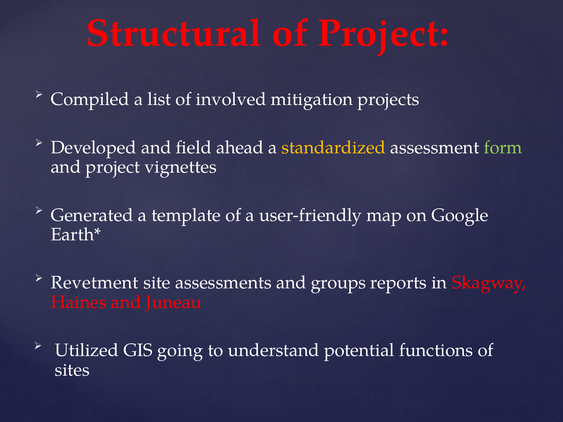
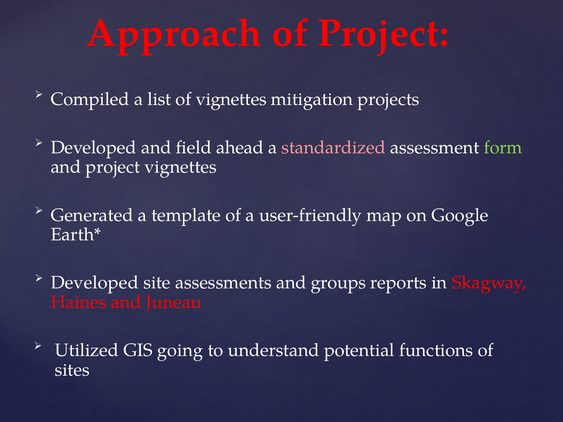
Structural: Structural -> Approach
of involved: involved -> vignettes
standardized colour: yellow -> pink
Revetment at (95, 283): Revetment -> Developed
